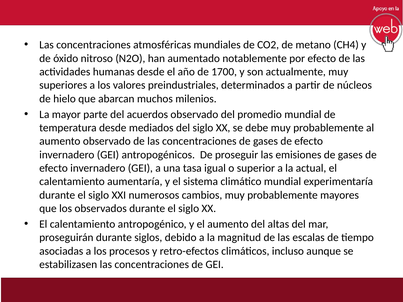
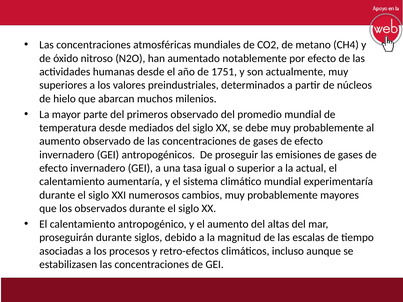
1700: 1700 -> 1751
acuerdos: acuerdos -> primeros
